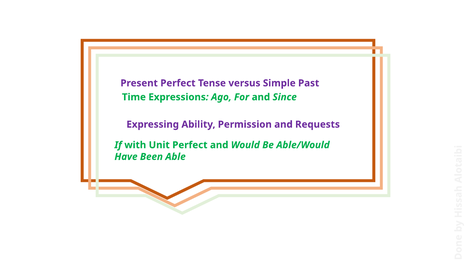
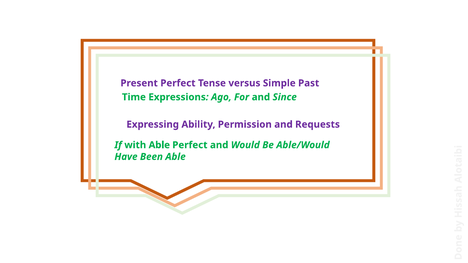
with Unit: Unit -> Able
